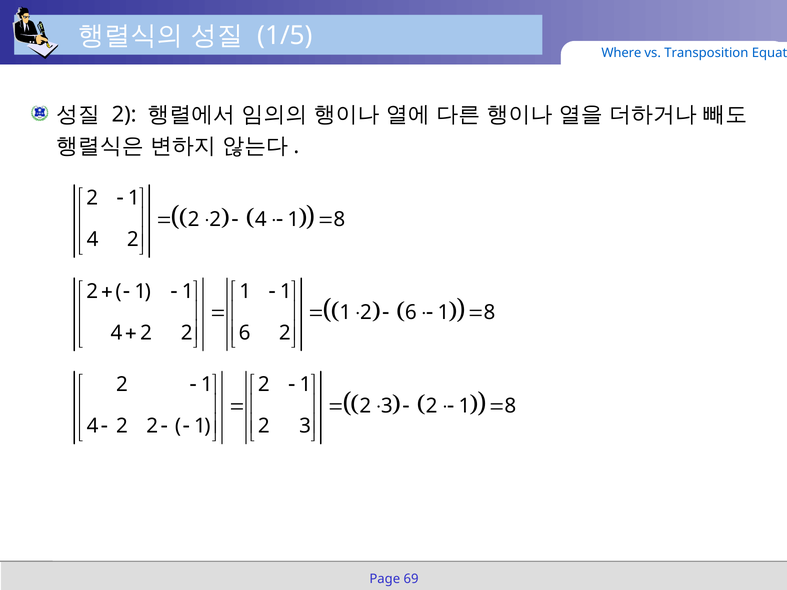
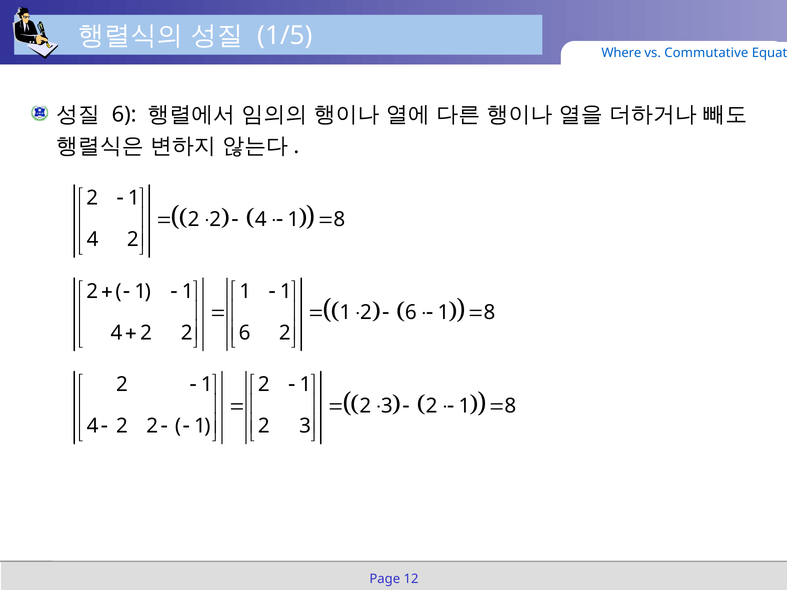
Transposition: Transposition -> Commutative
2 at (124, 115): 2 -> 6
69: 69 -> 12
